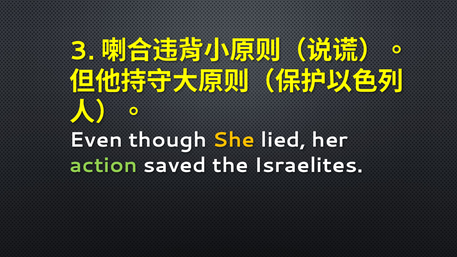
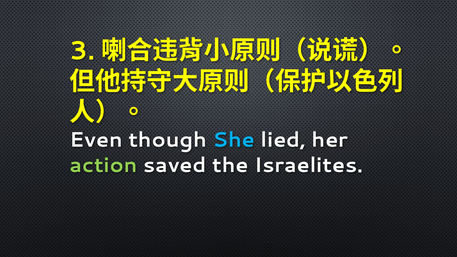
She colour: yellow -> light blue
